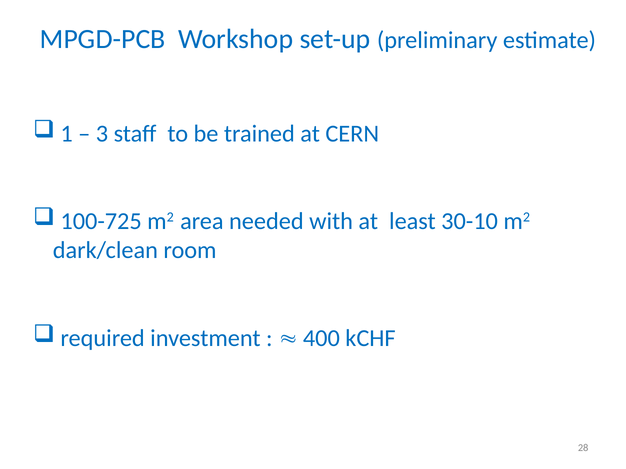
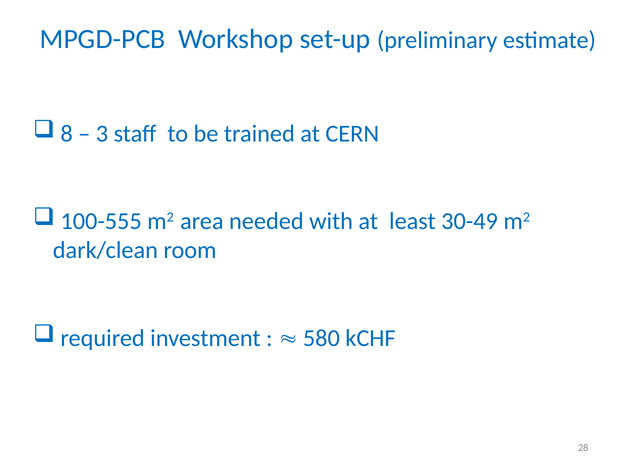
1: 1 -> 8
100-725: 100-725 -> 100-555
30-10: 30-10 -> 30-49
400: 400 -> 580
